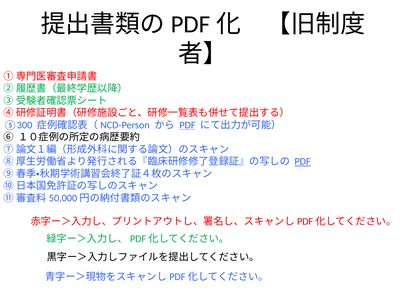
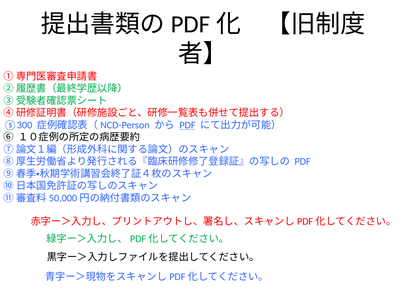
PDF at (303, 162) underline: present -> none
